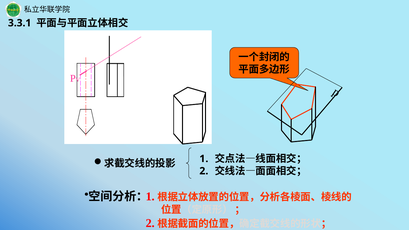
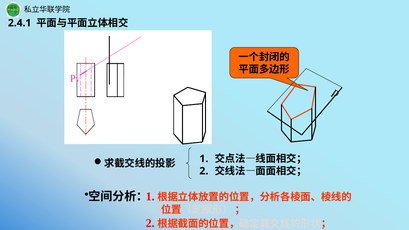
3.3.1: 3.3.1 -> 2.4.1
